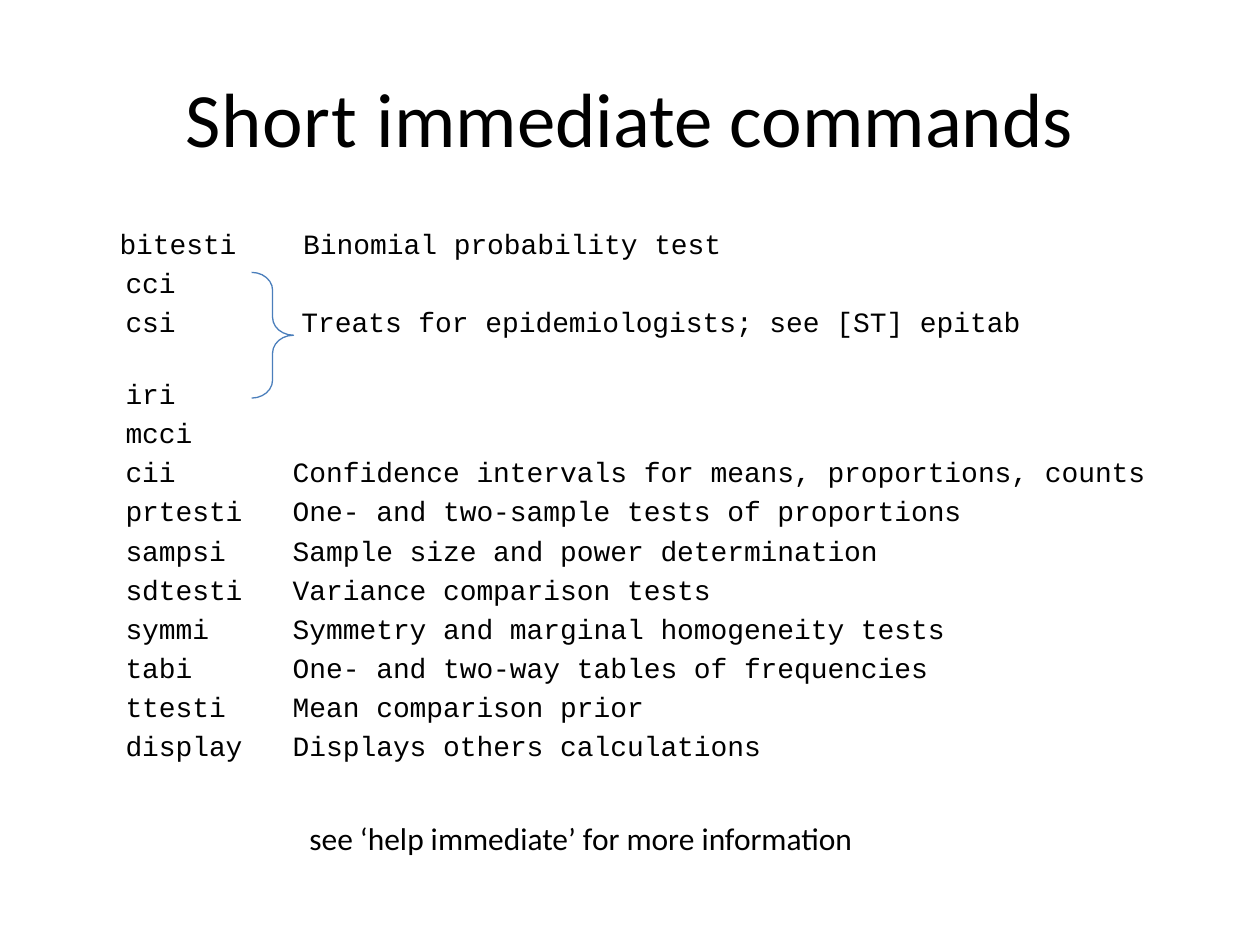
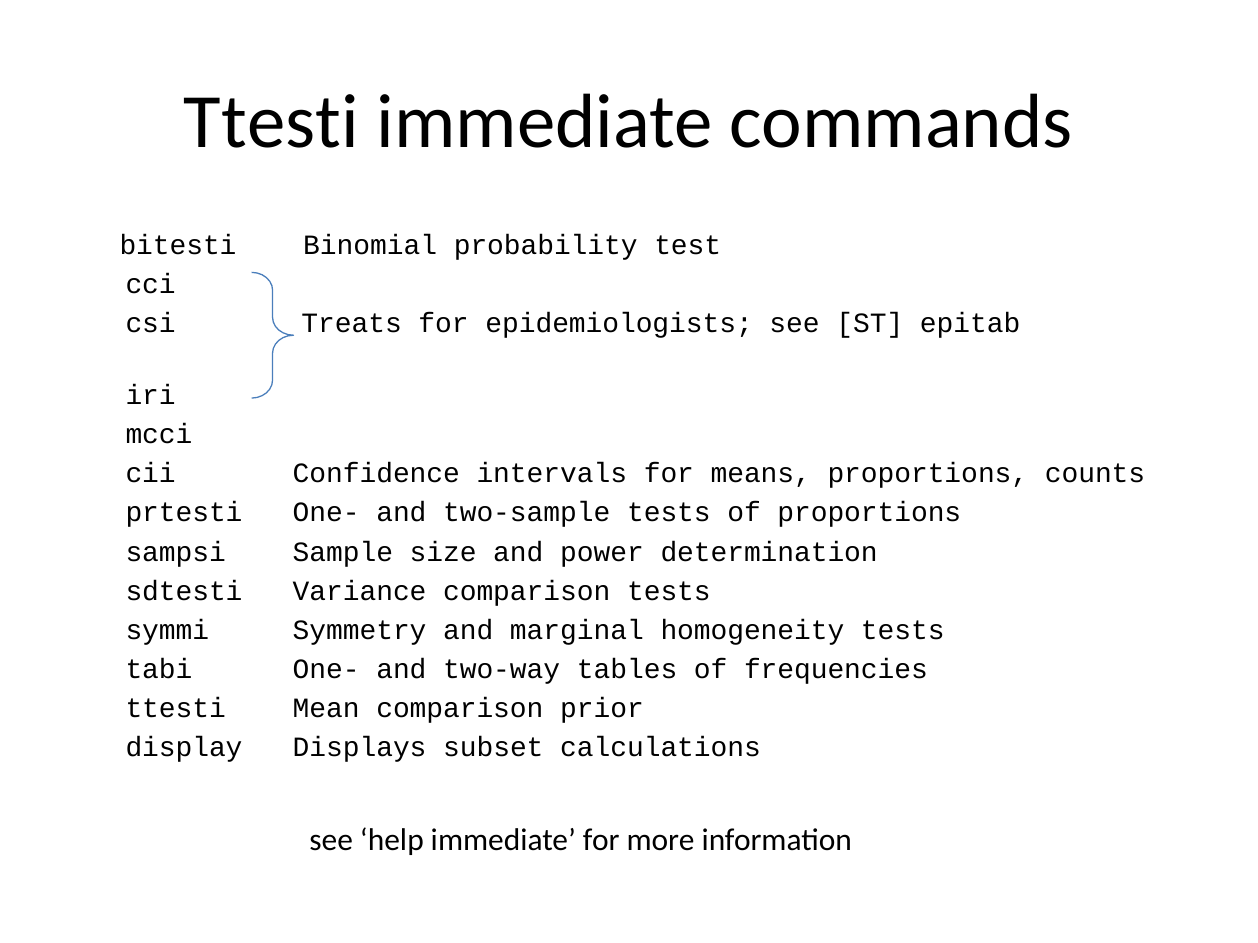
Short at (271, 122): Short -> Ttesti
others: others -> subset
